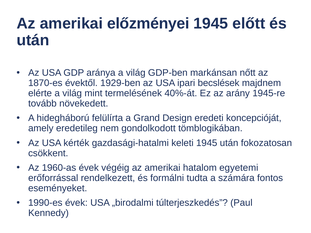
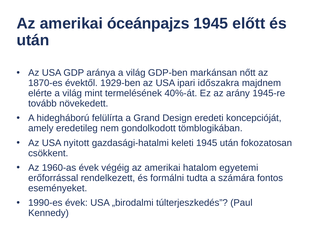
előzményei: előzményei -> óceánpajzs
becslések: becslések -> időszakra
kérték: kérték -> nyitott
